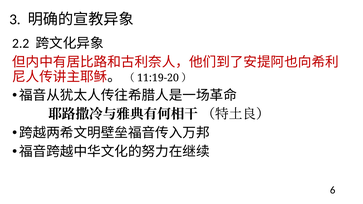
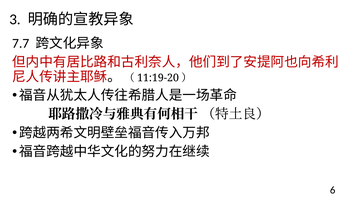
2.2: 2.2 -> 7.7
